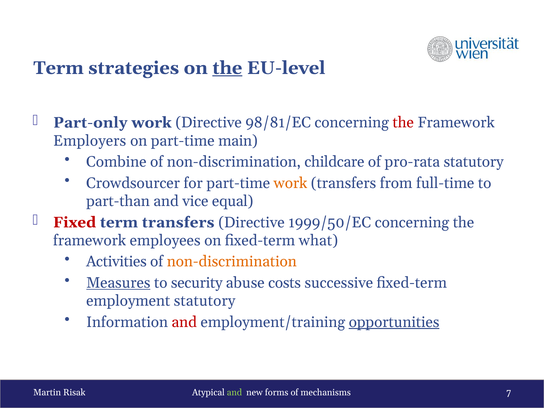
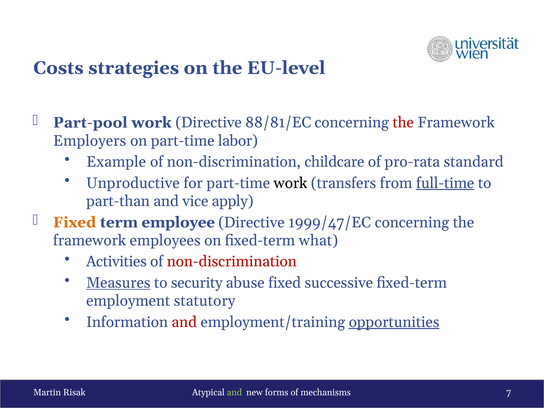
Term at (58, 68): Term -> Costs
the at (227, 68) underline: present -> none
Part-only: Part-only -> Part-pool
98/81/EC: 98/81/EC -> 88/81/EC
main: main -> labor
Combine: Combine -> Example
pro-rata statutory: statutory -> standard
Crowdsourcer: Crowdsourcer -> Unproductive
work at (291, 183) colour: orange -> black
full-time underline: none -> present
equal: equal -> apply
Fixed at (75, 222) colour: red -> orange
term transfers: transfers -> employee
1999/50/EC: 1999/50/EC -> 1999/47/EC
non-discrimination at (232, 262) colour: orange -> red
abuse costs: costs -> fixed
